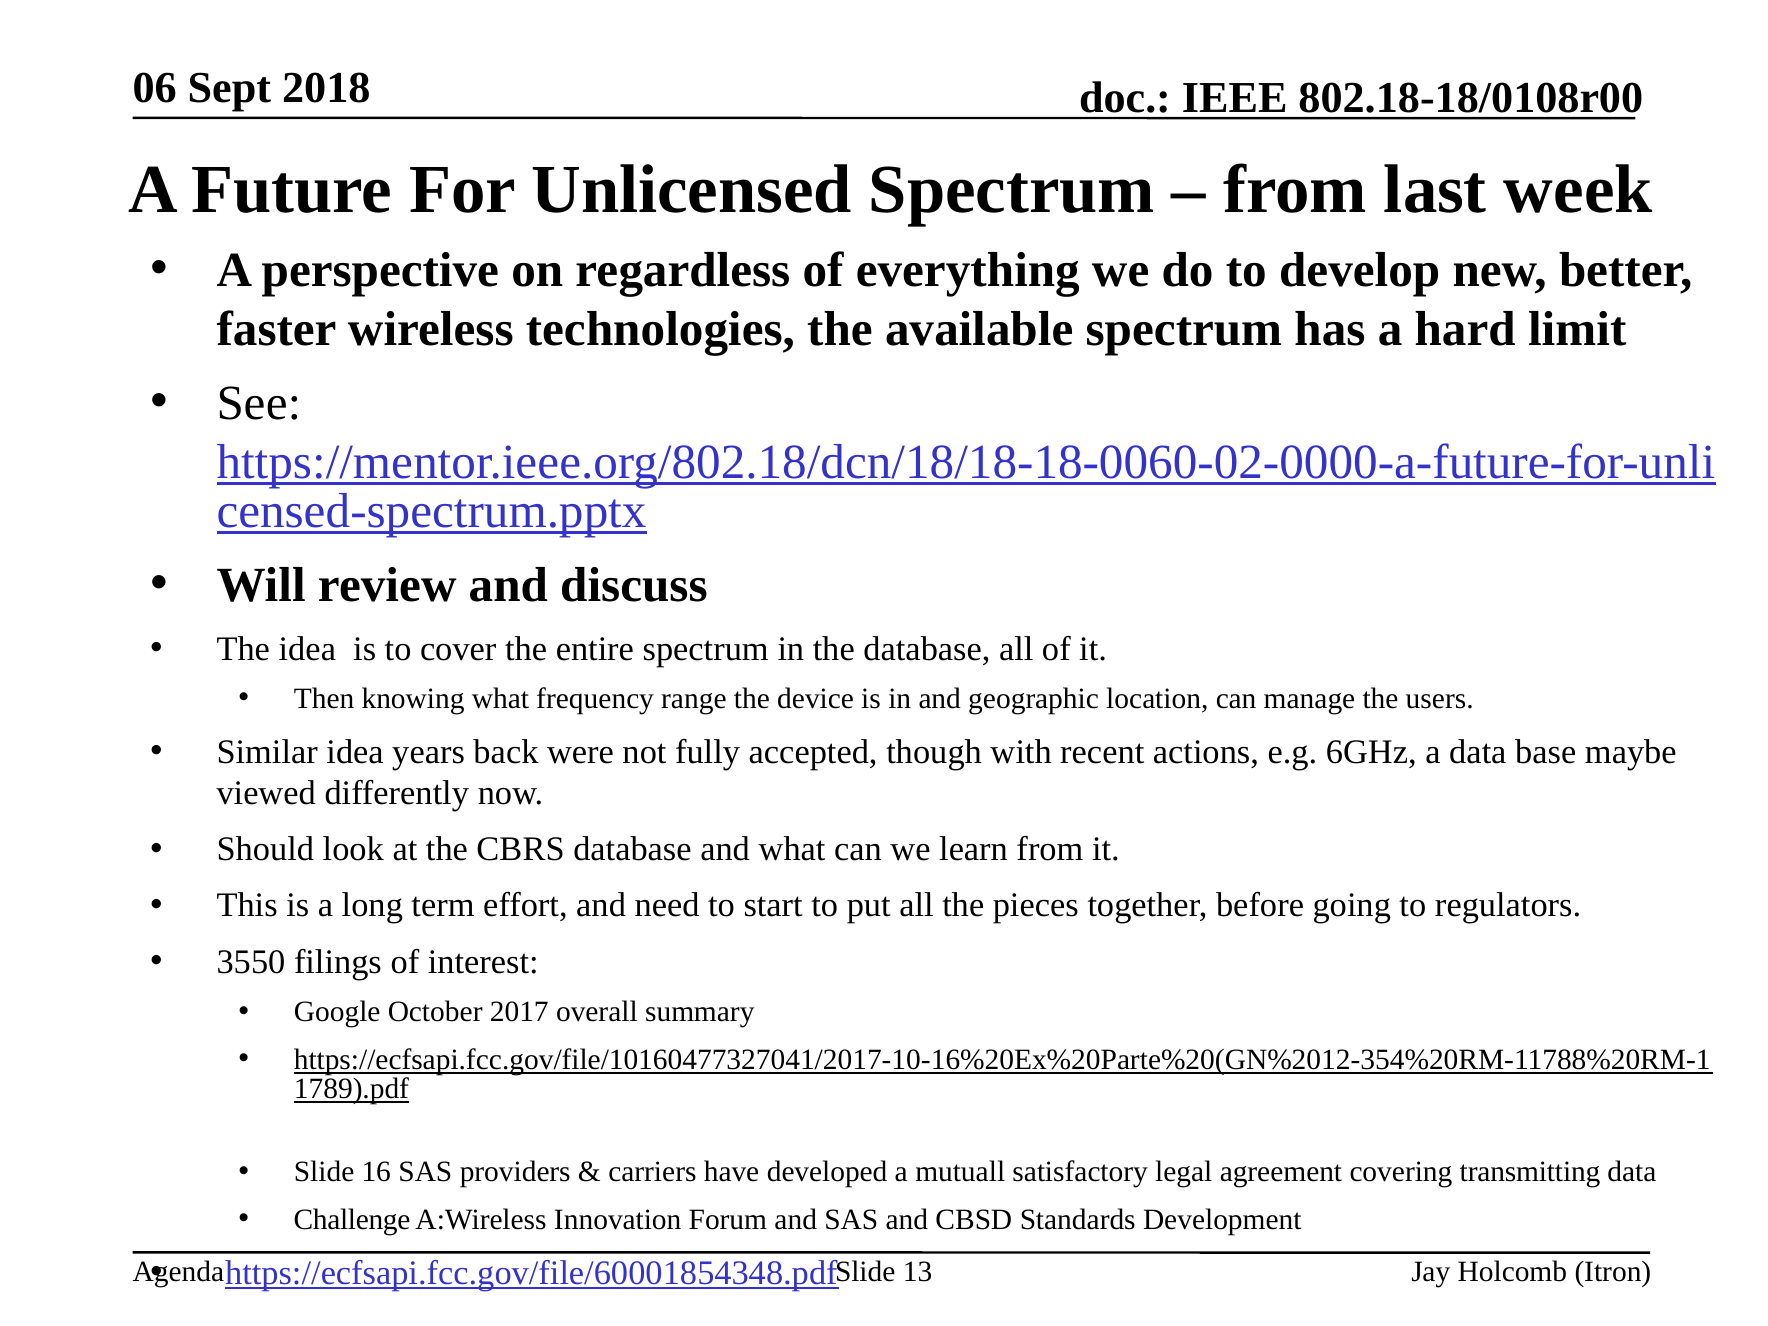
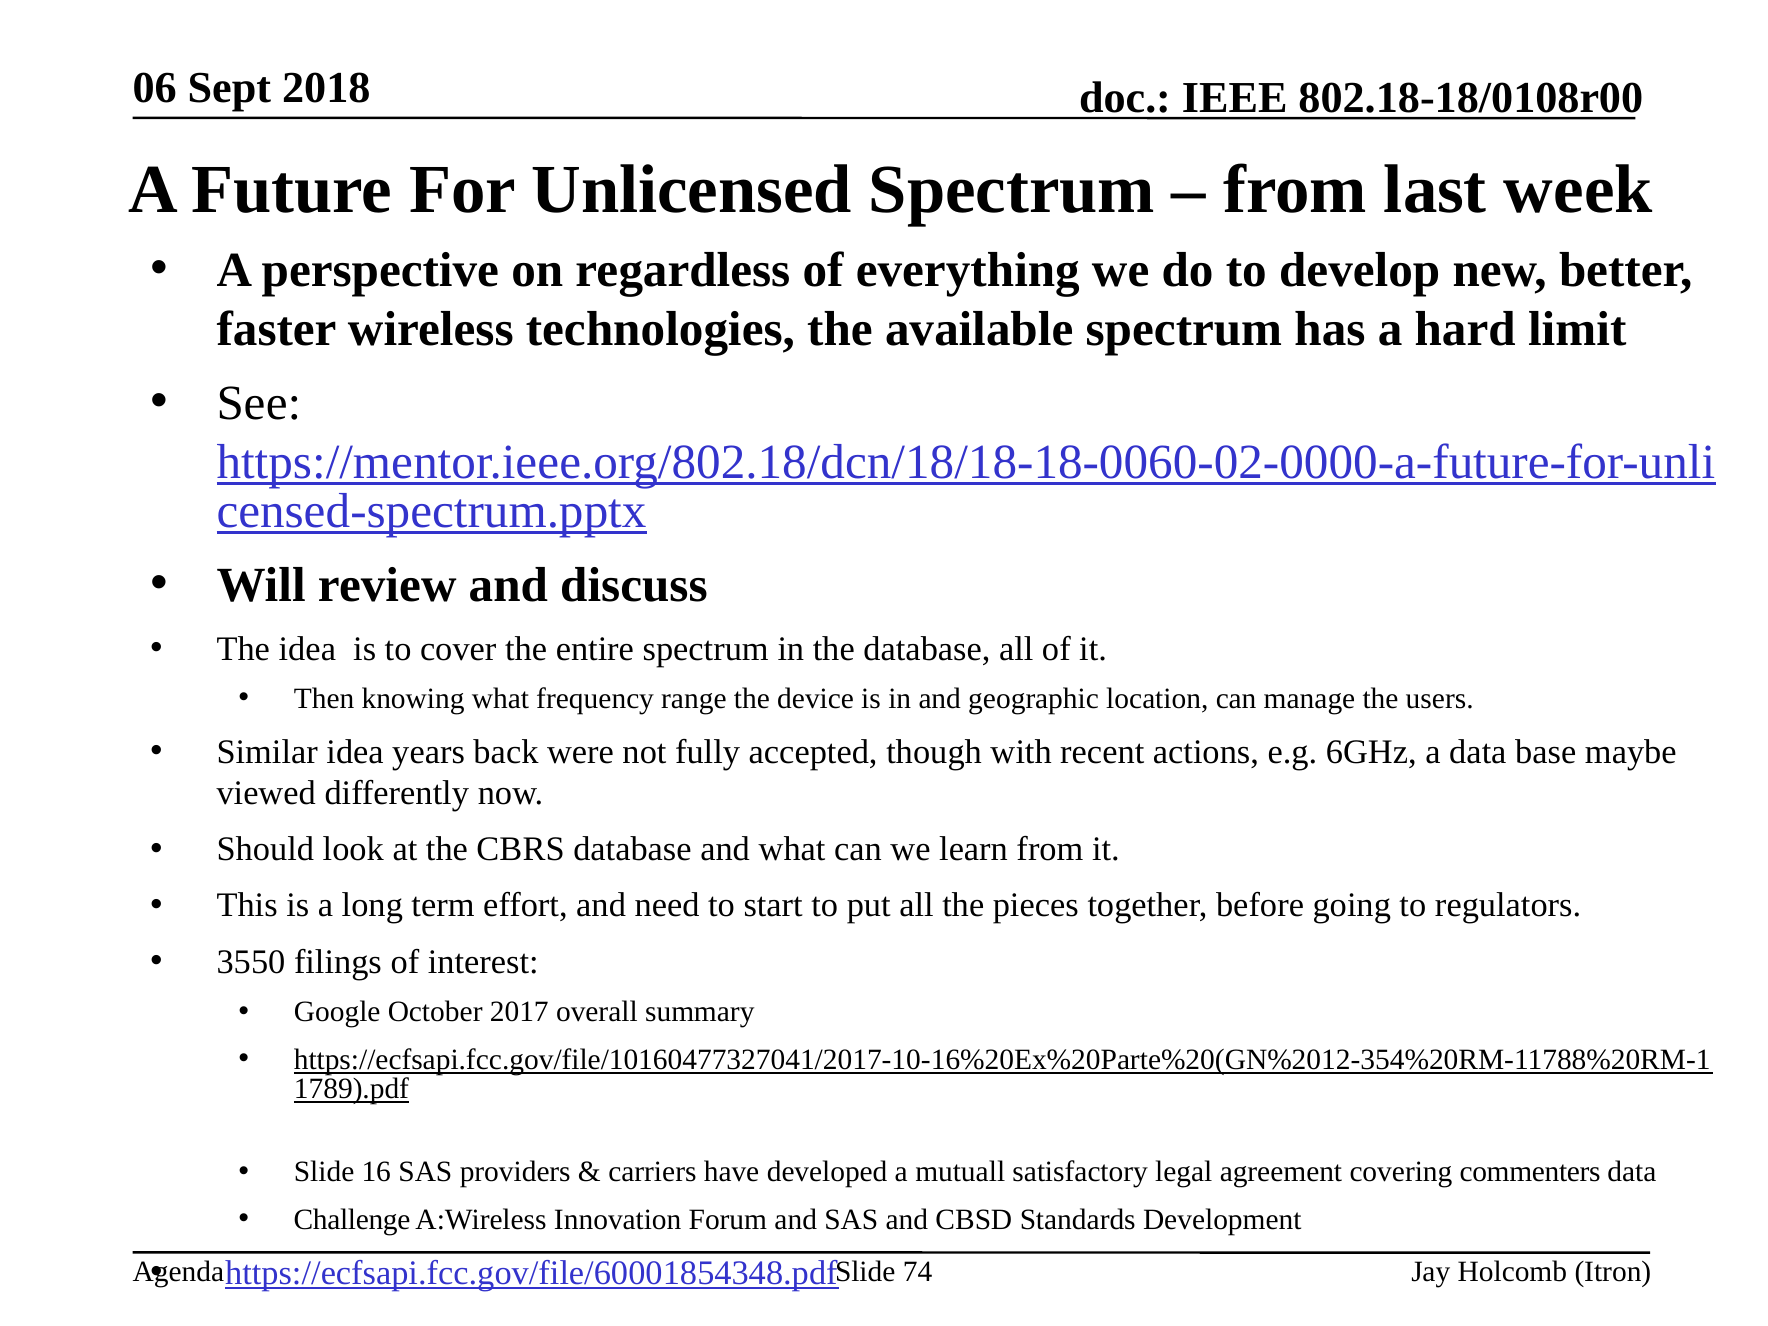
transmitting: transmitting -> commenters
13: 13 -> 74
